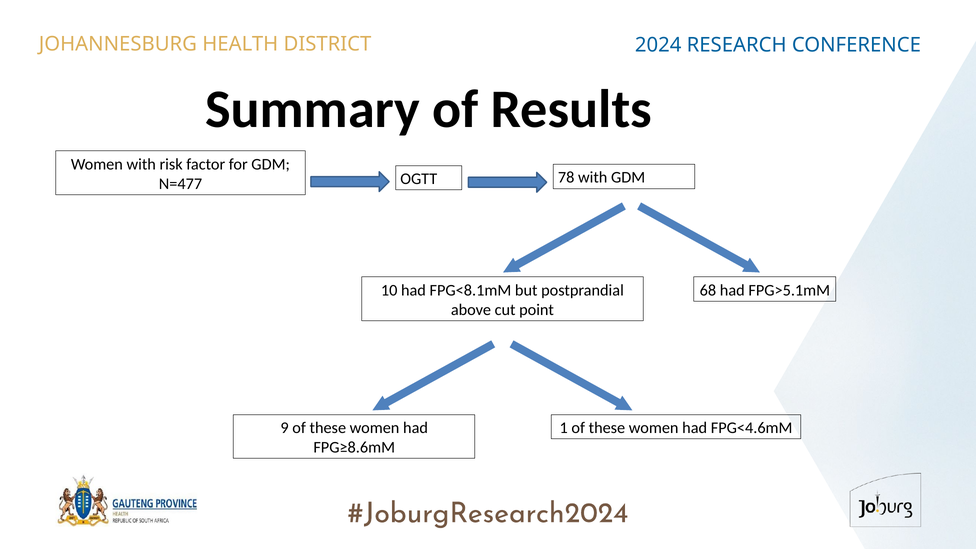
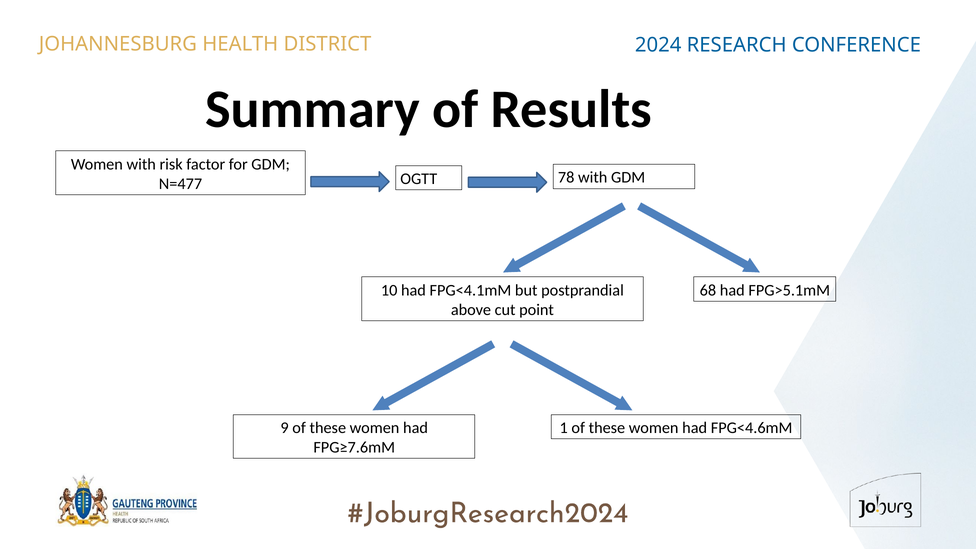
FPG<8.1mM: FPG<8.1mM -> FPG<4.1mM
FPG≥8.6mM: FPG≥8.6mM -> FPG≥7.6mM
